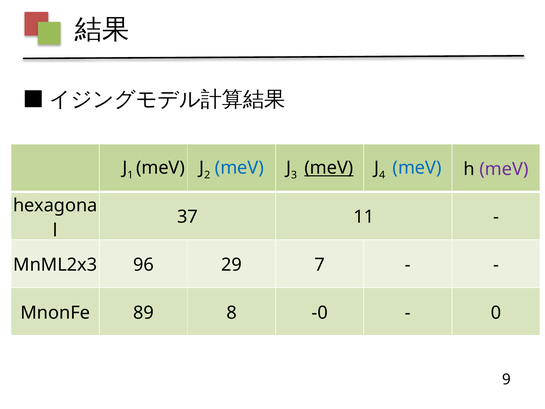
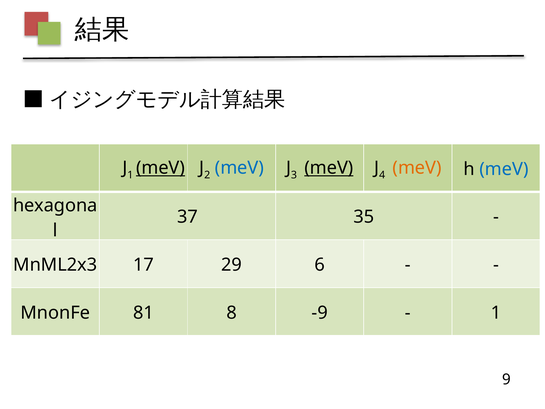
meV at (161, 168) underline: none -> present
meV at (417, 168) colour: blue -> orange
meV at (504, 169) colour: purple -> blue
11: 11 -> 35
96: 96 -> 17
7: 7 -> 6
89: 89 -> 81
-0: -0 -> -9
0 at (496, 313): 0 -> 1
